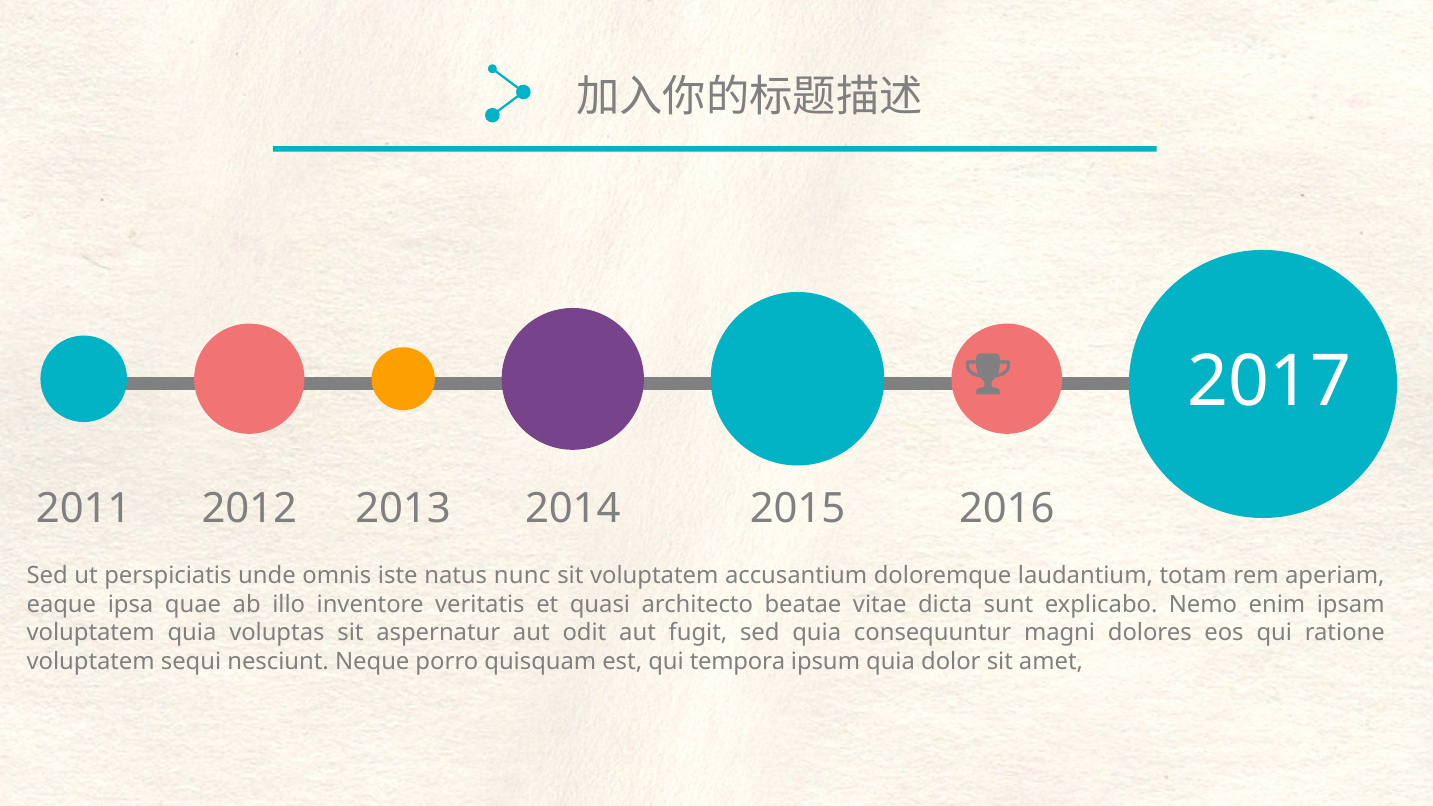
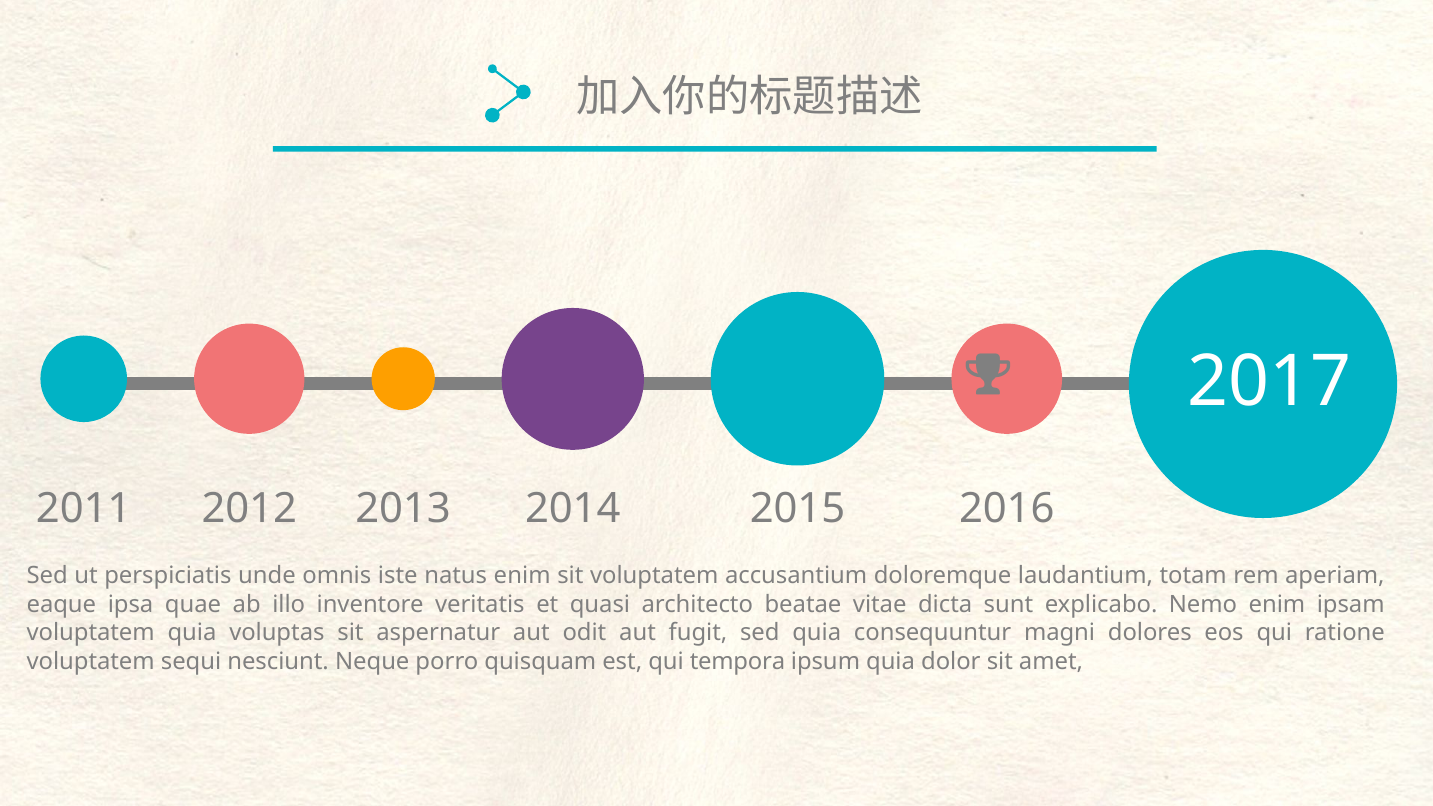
natus nunc: nunc -> enim
